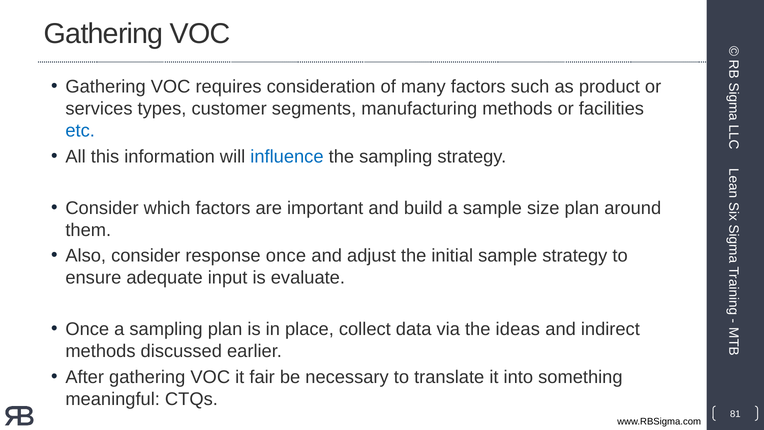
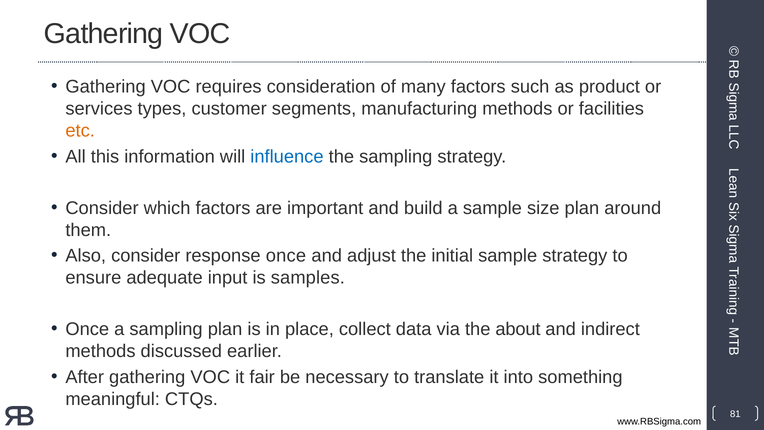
etc colour: blue -> orange
evaluate: evaluate -> samples
ideas: ideas -> about
